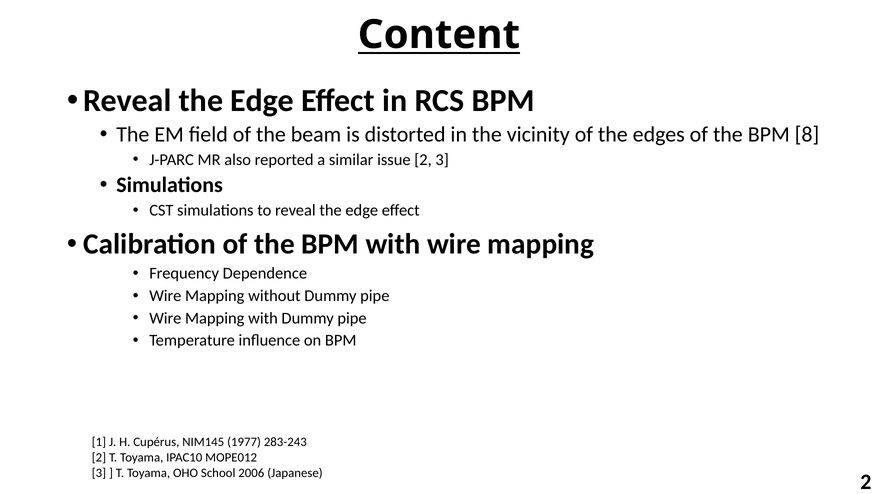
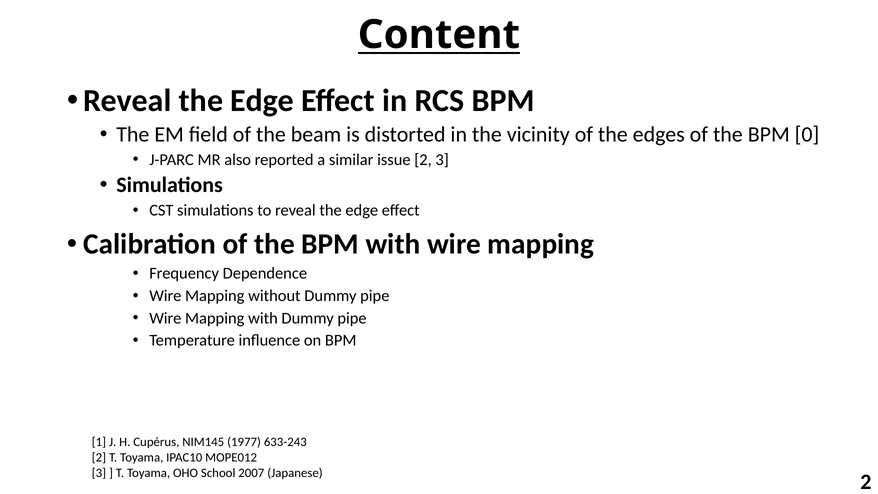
8: 8 -> 0
283-243: 283-243 -> 633-243
2006: 2006 -> 2007
